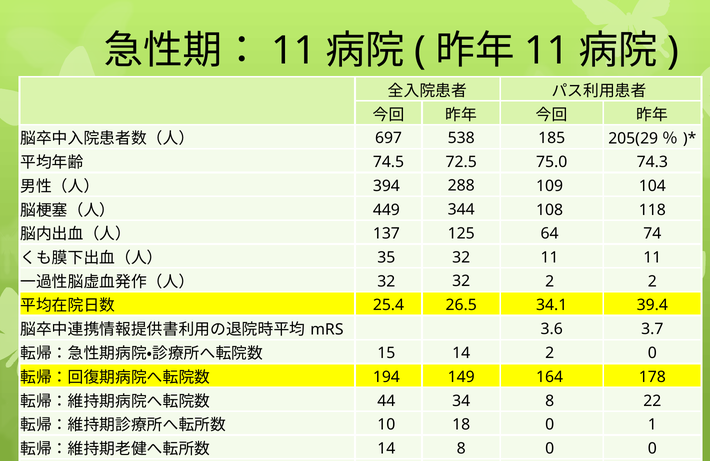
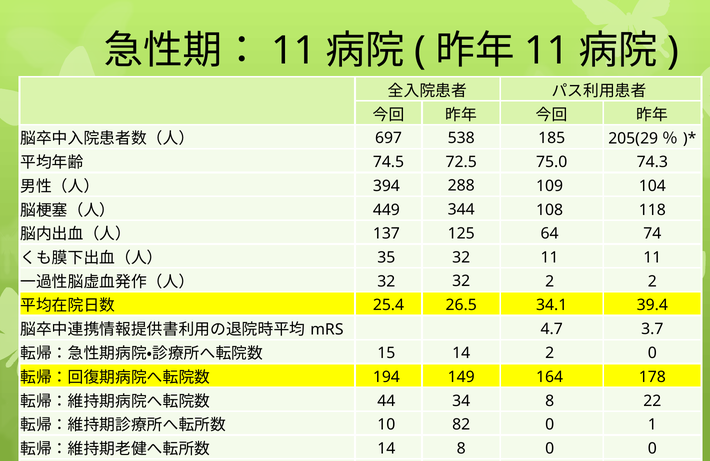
3.6: 3.6 -> 4.7
18: 18 -> 82
